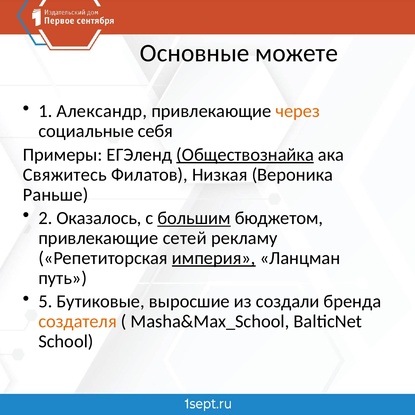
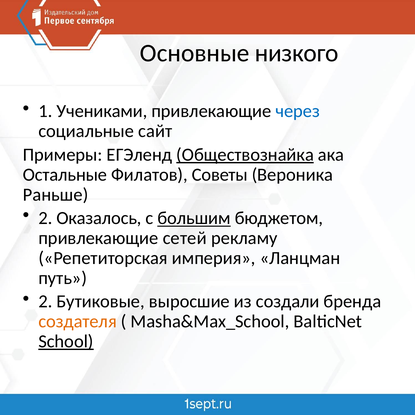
можете: можете -> низкого
Александр: Александр -> Учениками
через colour: orange -> blue
себя: себя -> сайт
Свяжитесь: Свяжитесь -> Остальные
Низкая: Низкая -> Советы
империя underline: present -> none
5 at (45, 302): 5 -> 2
School underline: none -> present
